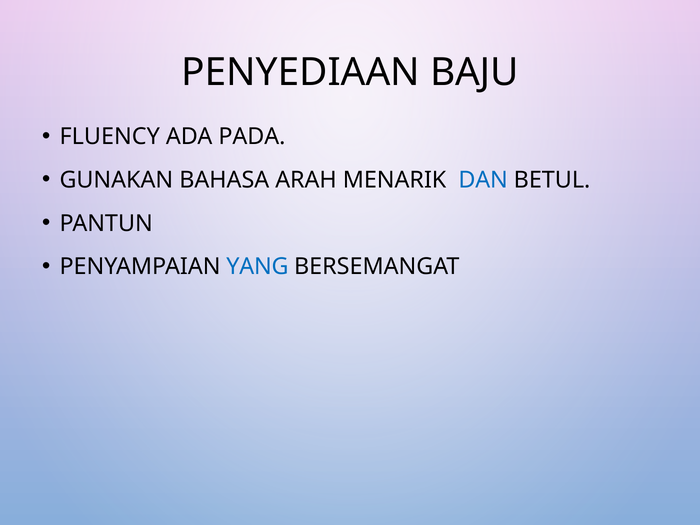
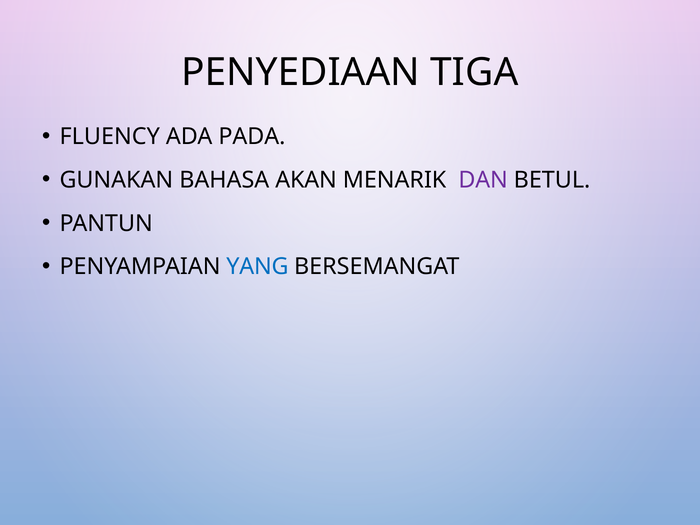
BAJU: BAJU -> TIGA
ARAH: ARAH -> AKAN
DAN colour: blue -> purple
